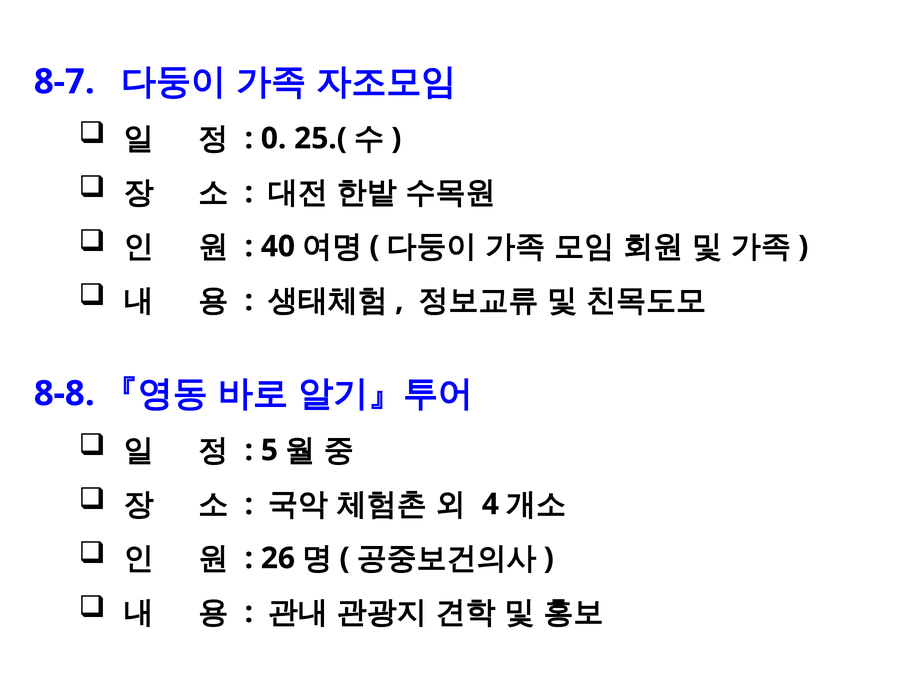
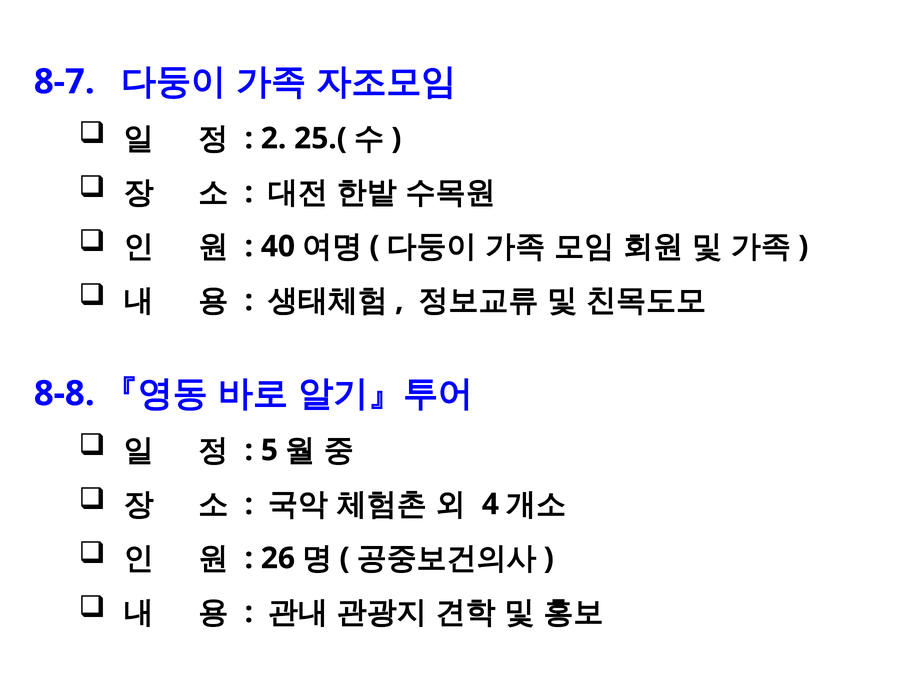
0: 0 -> 2
